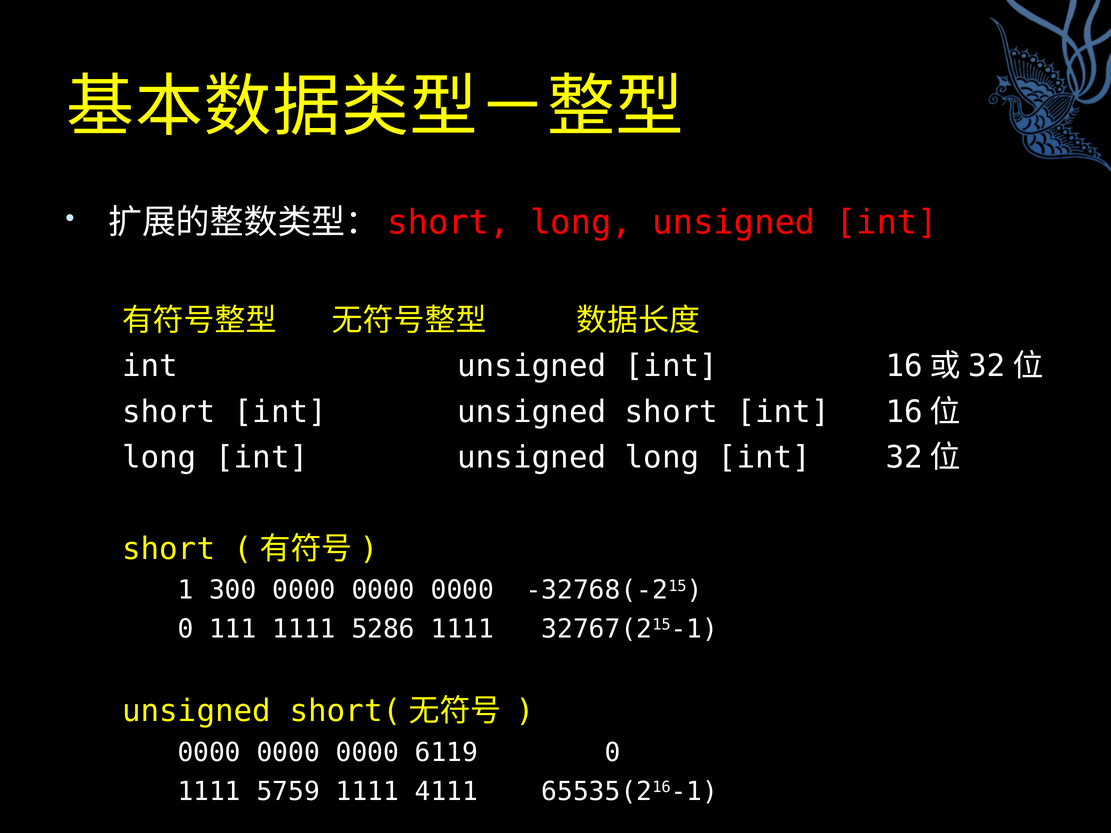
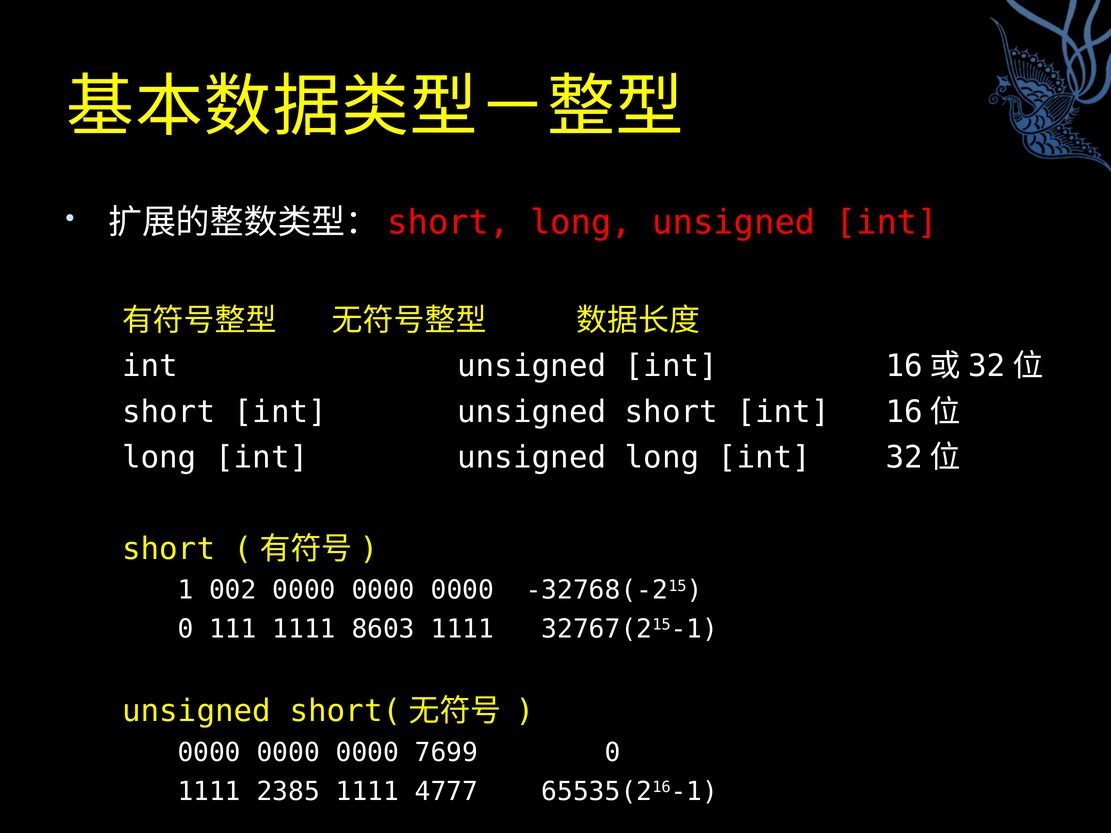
300: 300 -> 002
5286: 5286 -> 8603
6119: 6119 -> 7699
5759: 5759 -> 2385
4111: 4111 -> 4777
